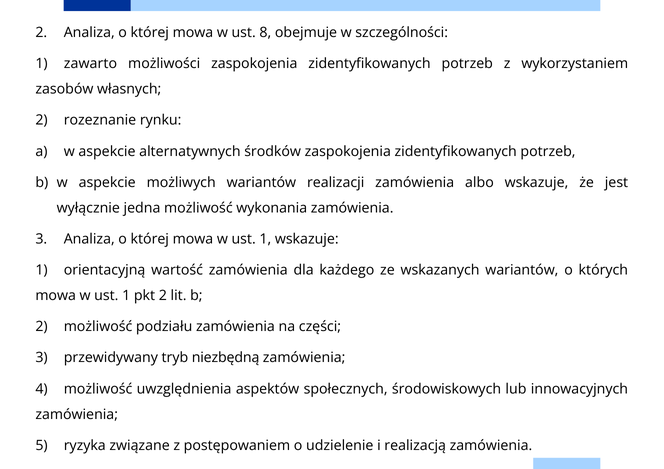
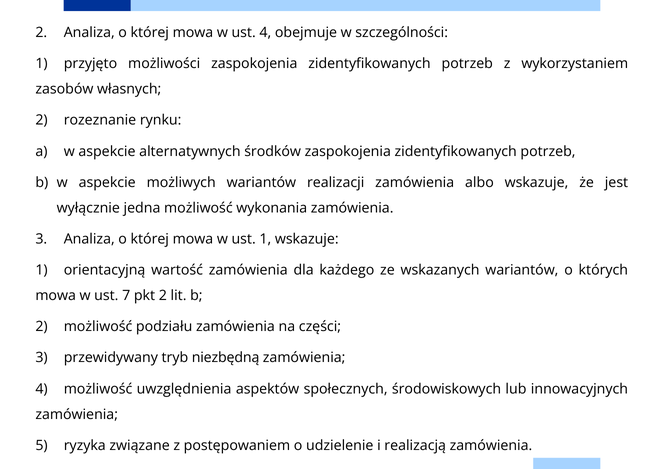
ust 8: 8 -> 4
zawarto: zawarto -> przyjęto
1 at (126, 296): 1 -> 7
